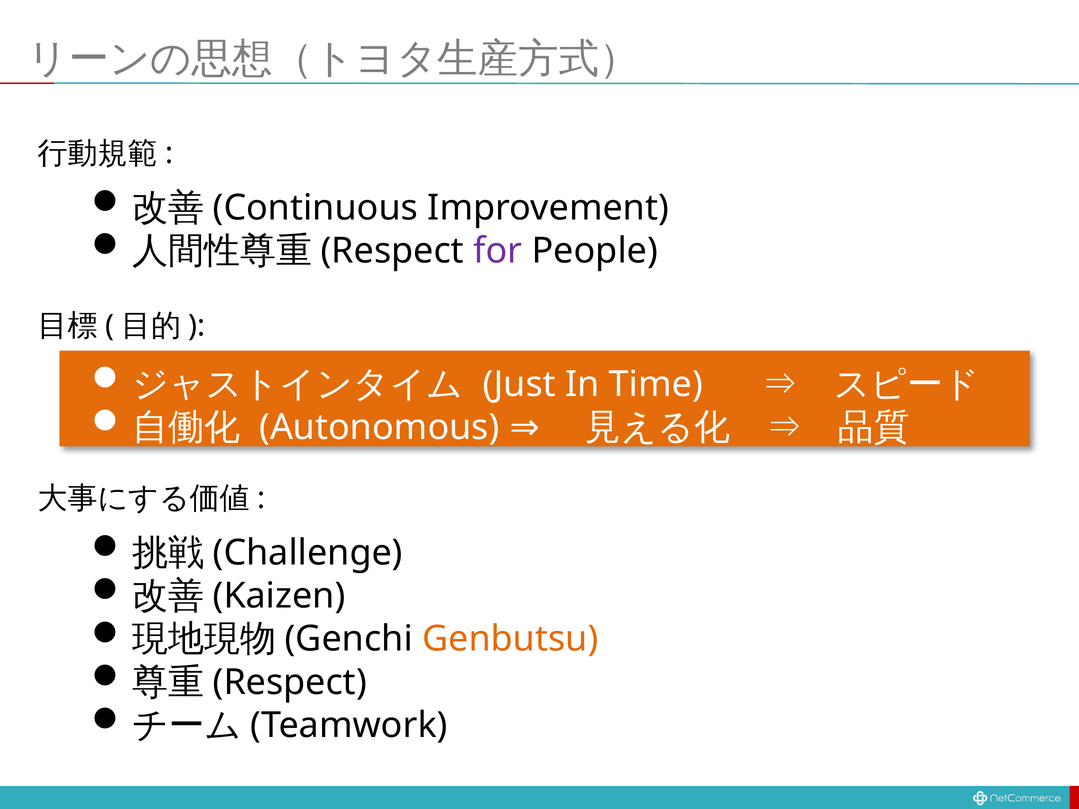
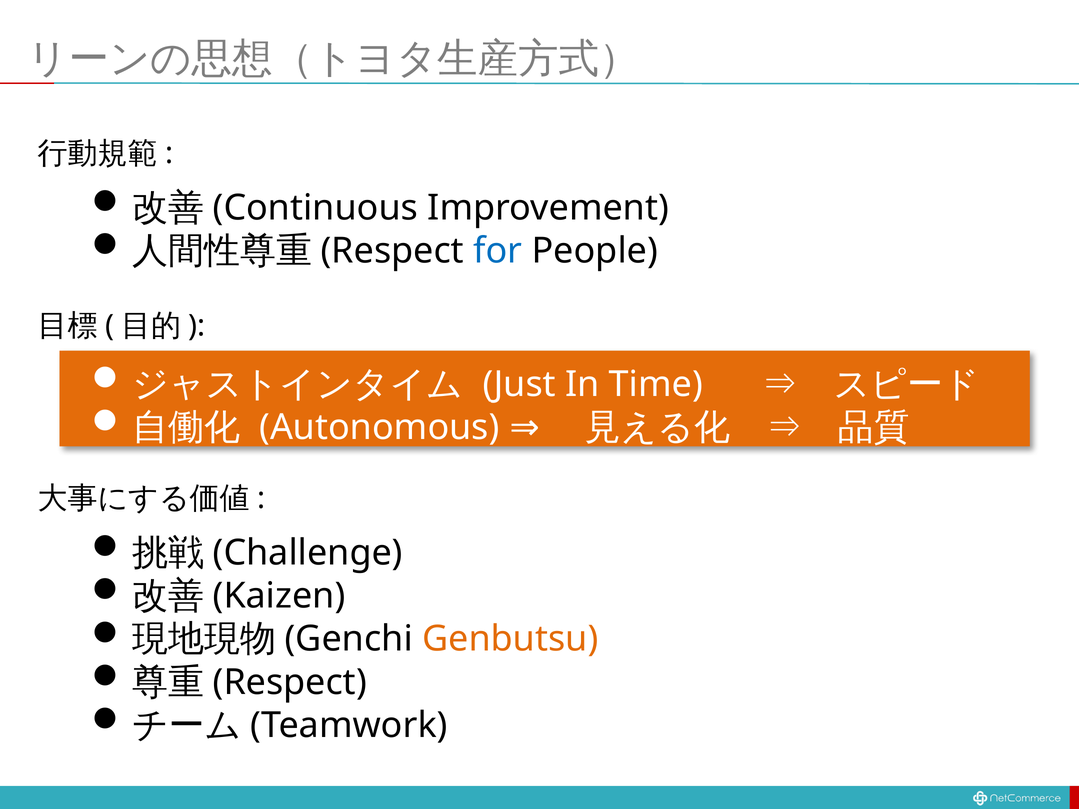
for colour: purple -> blue
